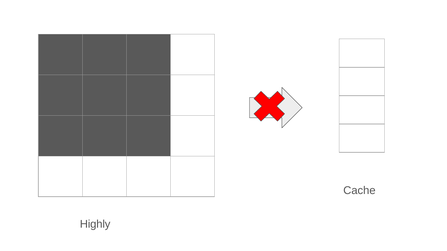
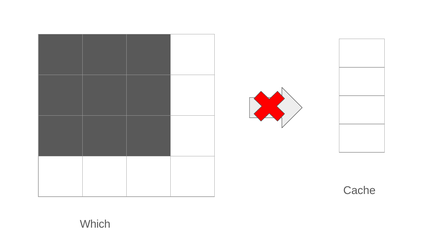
Highly: Highly -> Which
